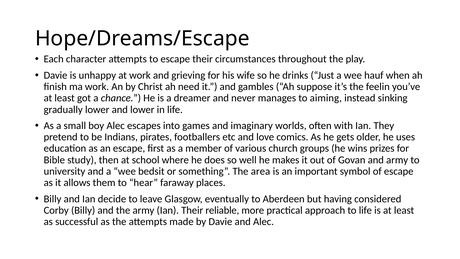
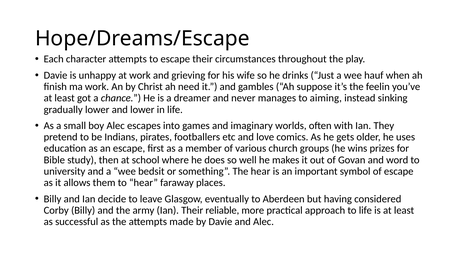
and army: army -> word
The area: area -> hear
